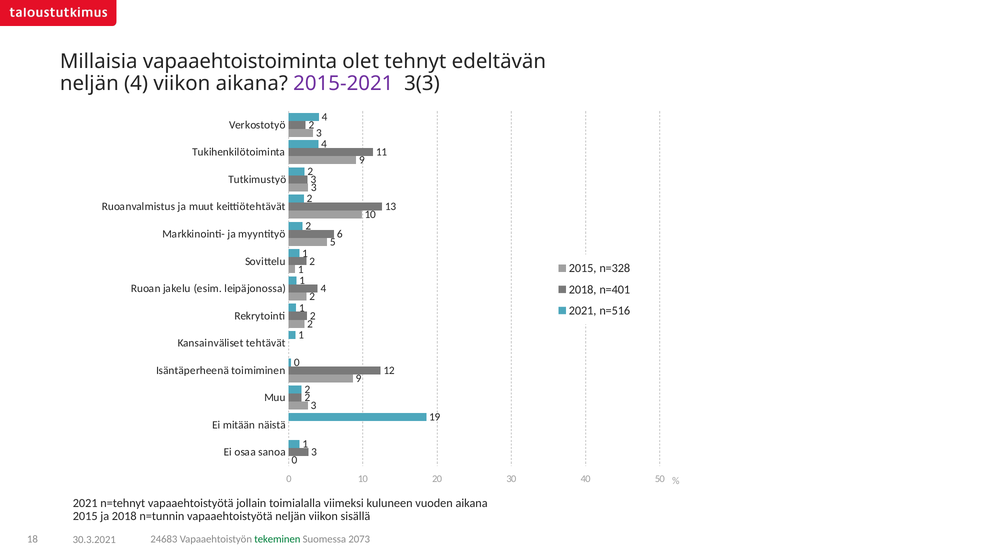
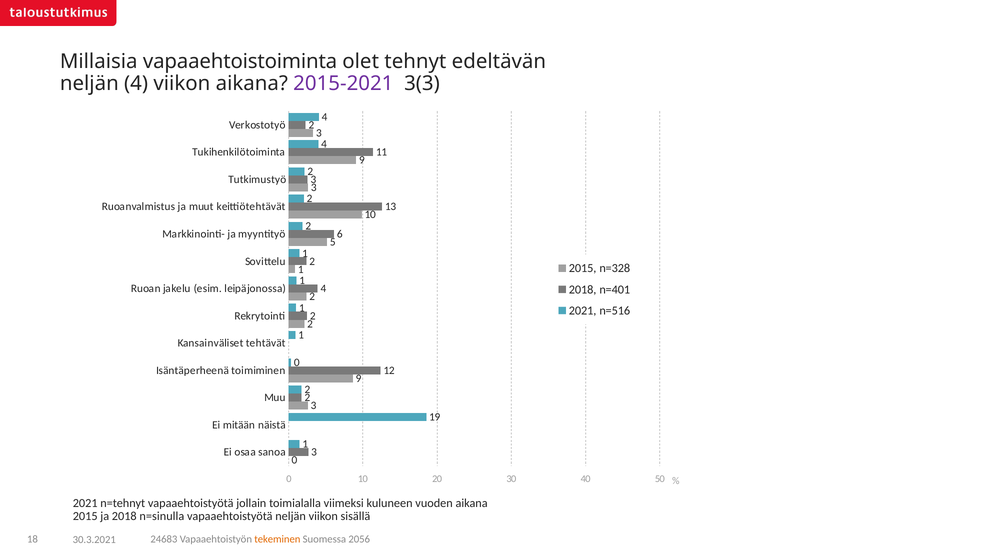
n=tunnin: n=tunnin -> n=sinulla
tekeminen colour: green -> orange
2073: 2073 -> 2056
